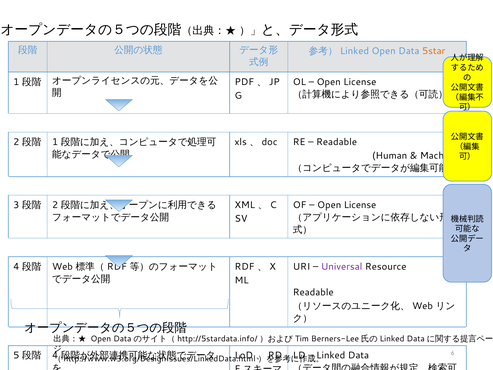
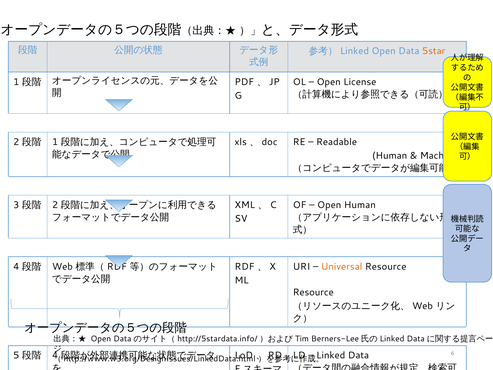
License at (360, 205): License -> Human
Universal colour: purple -> orange
Readable at (313, 292): Readable -> Resource
